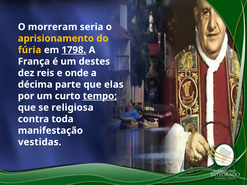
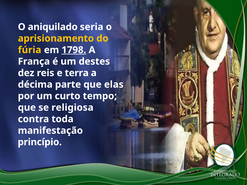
morreram: morreram -> aniquilado
onde: onde -> terra
tempo underline: present -> none
vestidas: vestidas -> princípio
